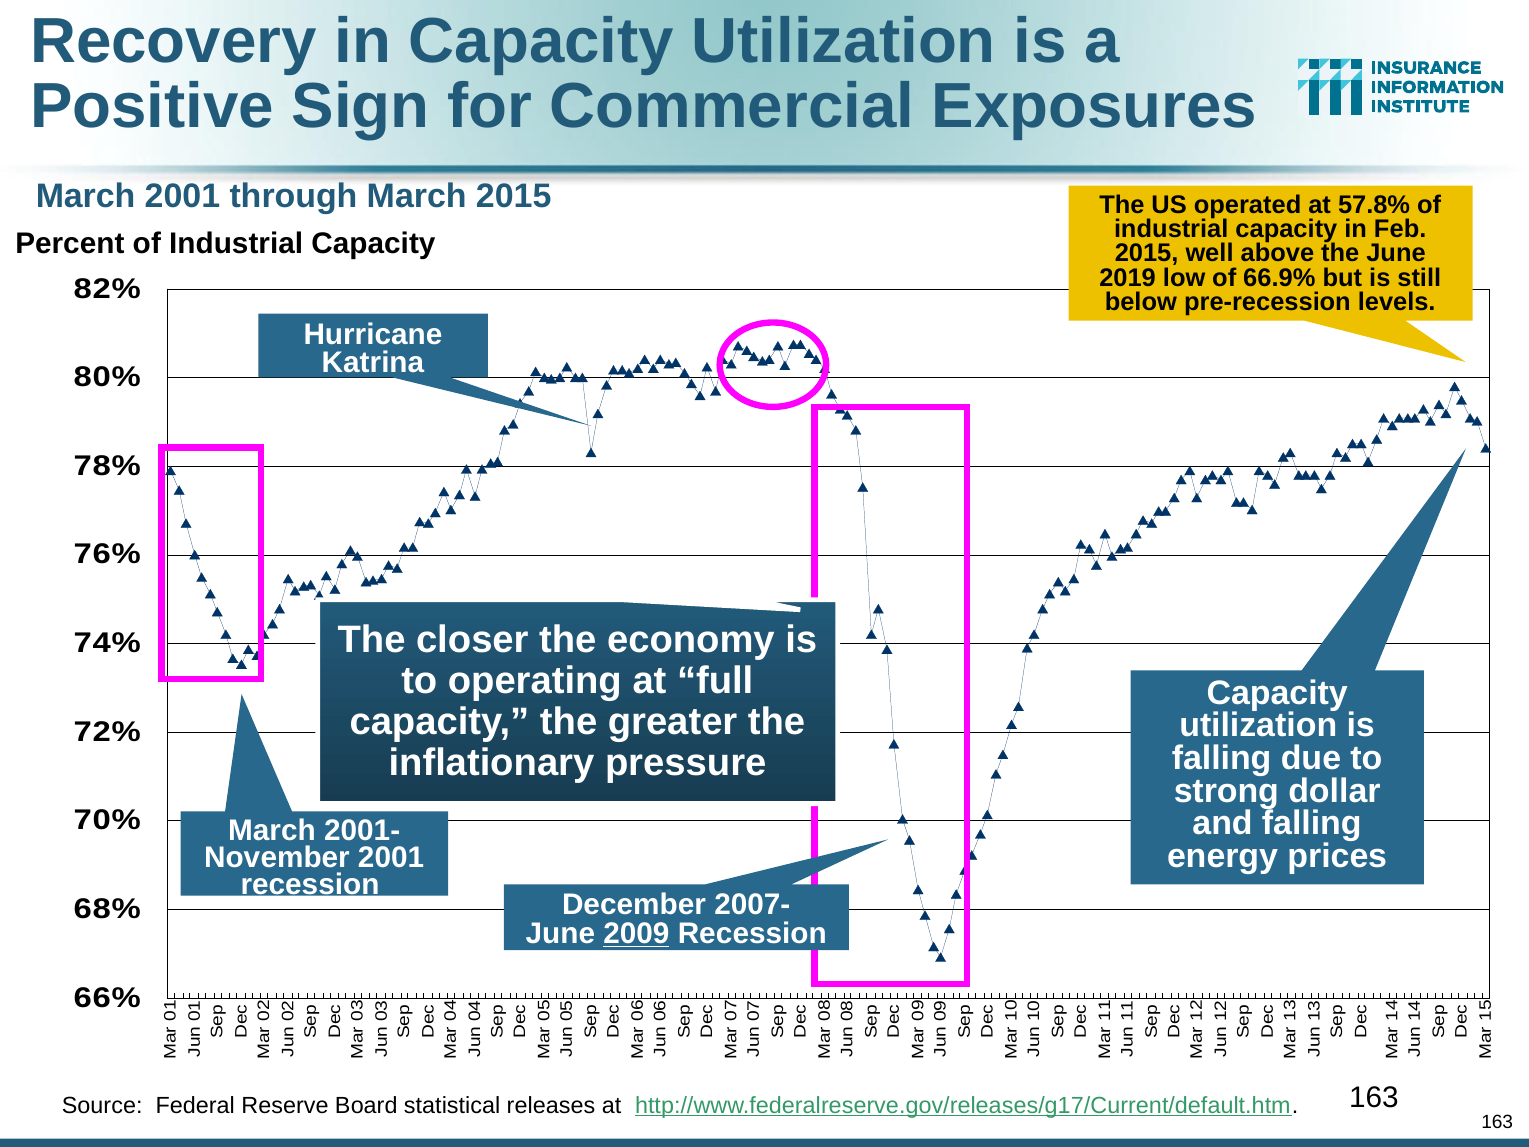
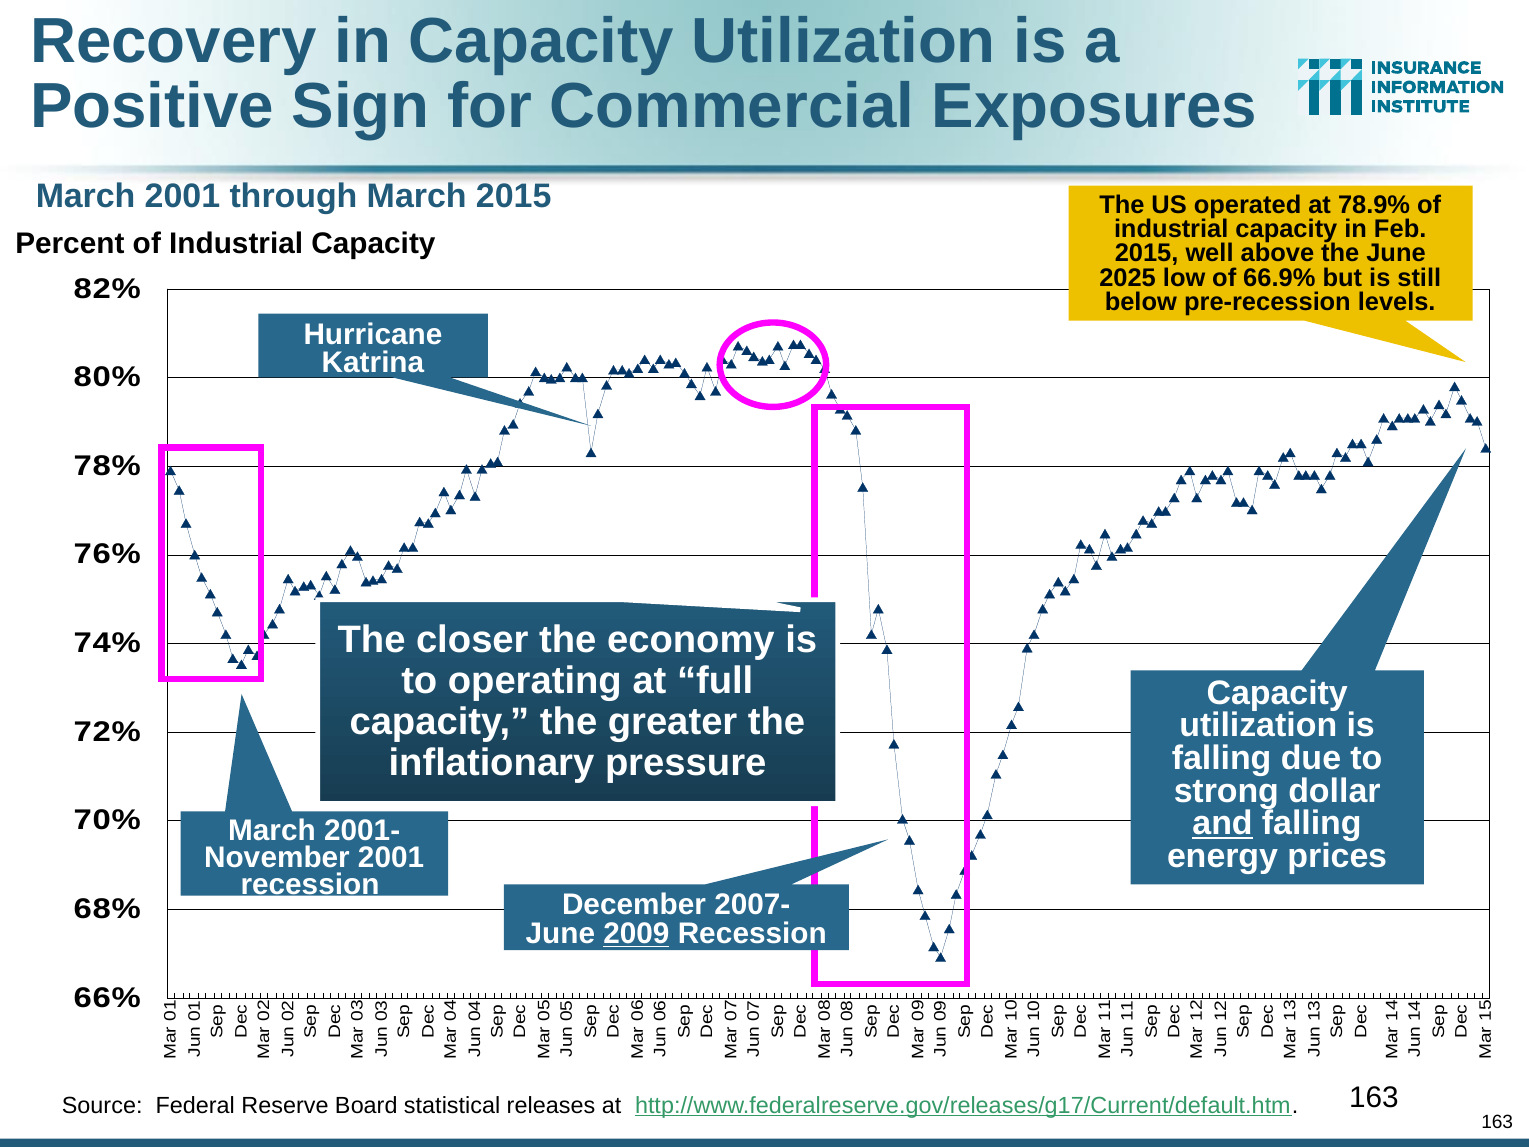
57.8%: 57.8% -> 78.9%
2019: 2019 -> 2025
and underline: none -> present
